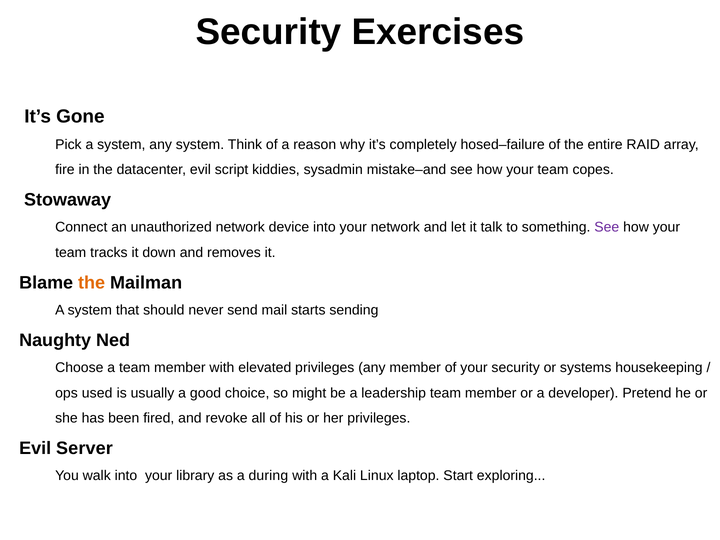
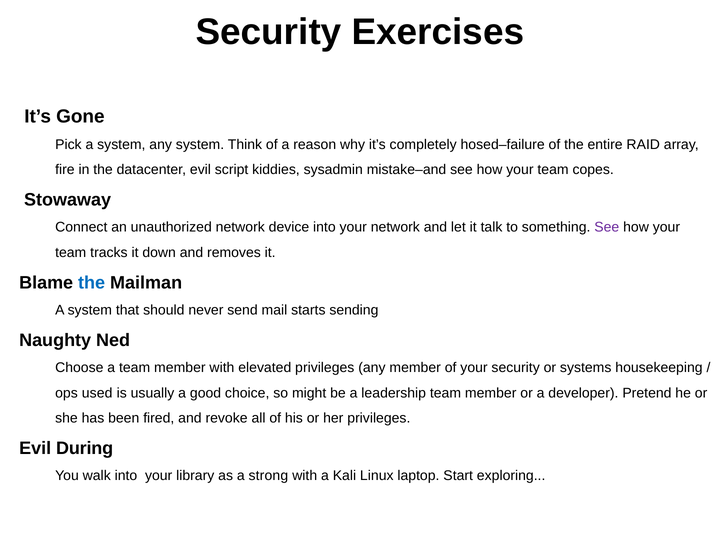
the at (92, 283) colour: orange -> blue
Server: Server -> During
during: during -> strong
